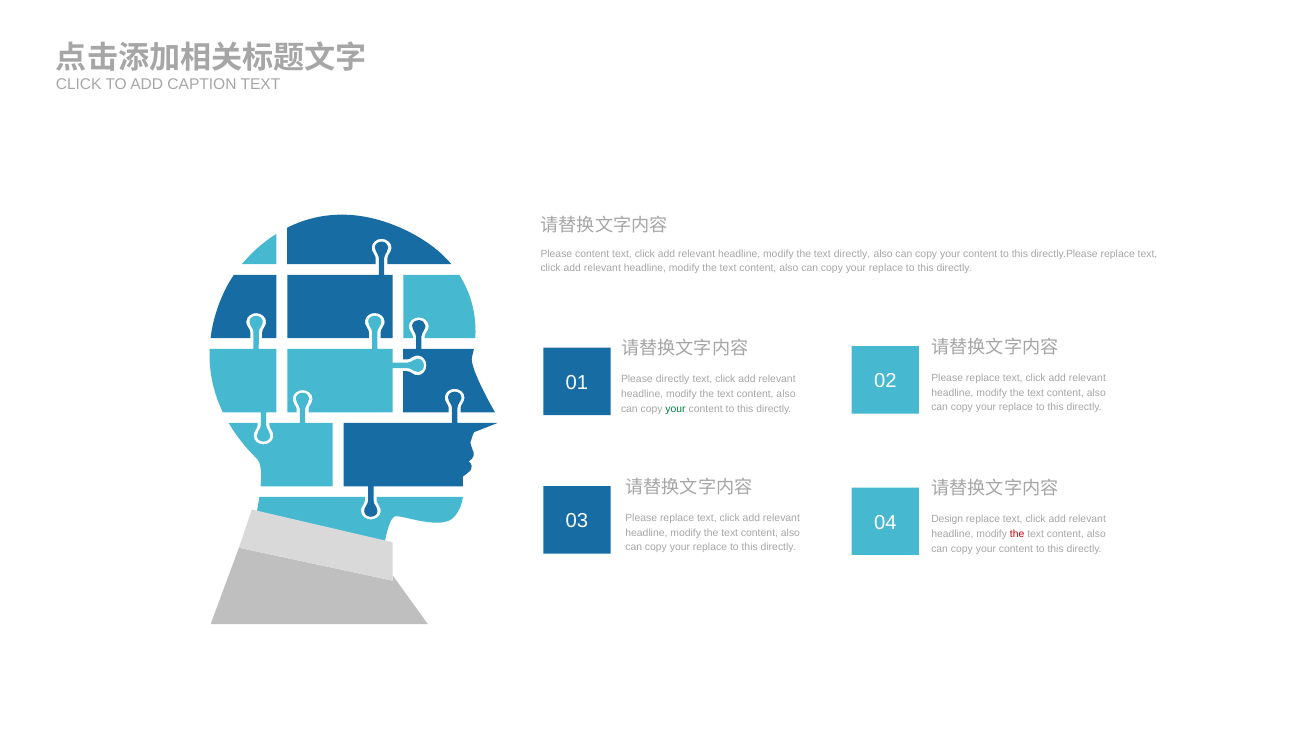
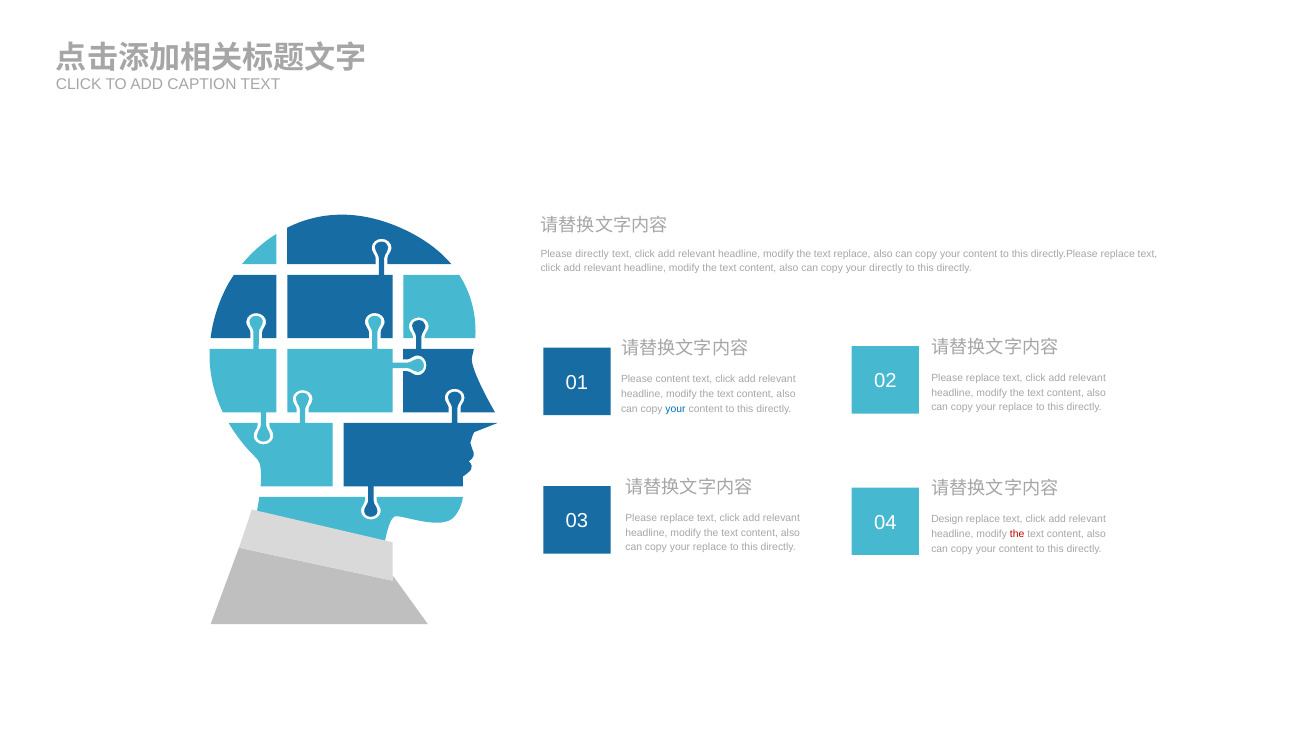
Please content: content -> directly
text directly: directly -> replace
replace at (886, 269): replace -> directly
Please directly: directly -> content
your at (676, 409) colour: green -> blue
